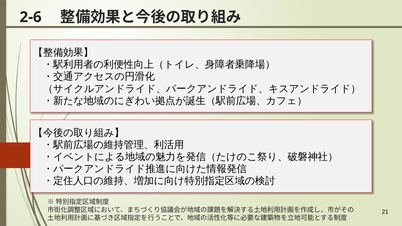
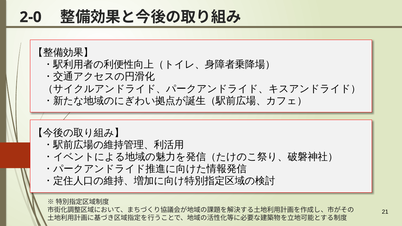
2-6: 2-6 -> 2-0
